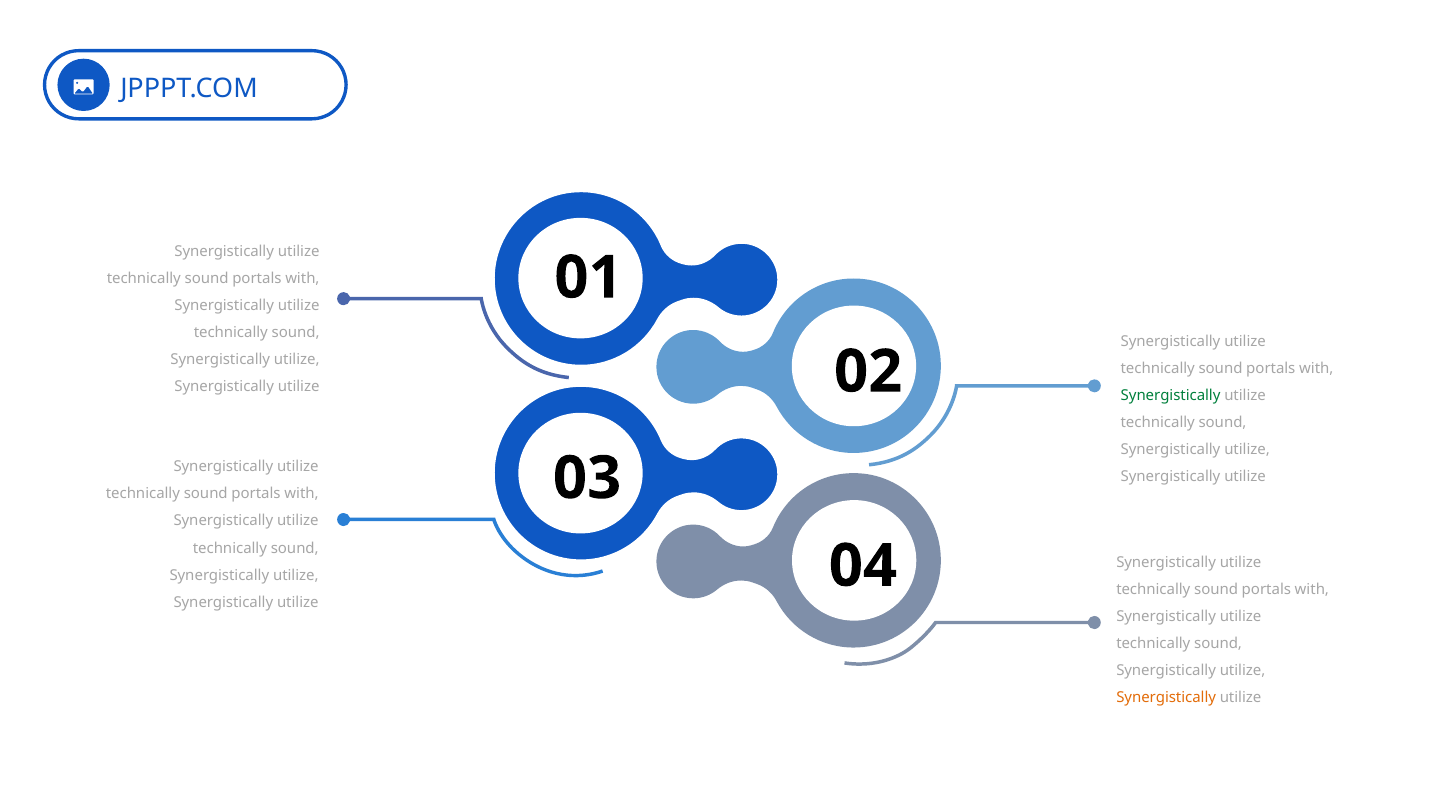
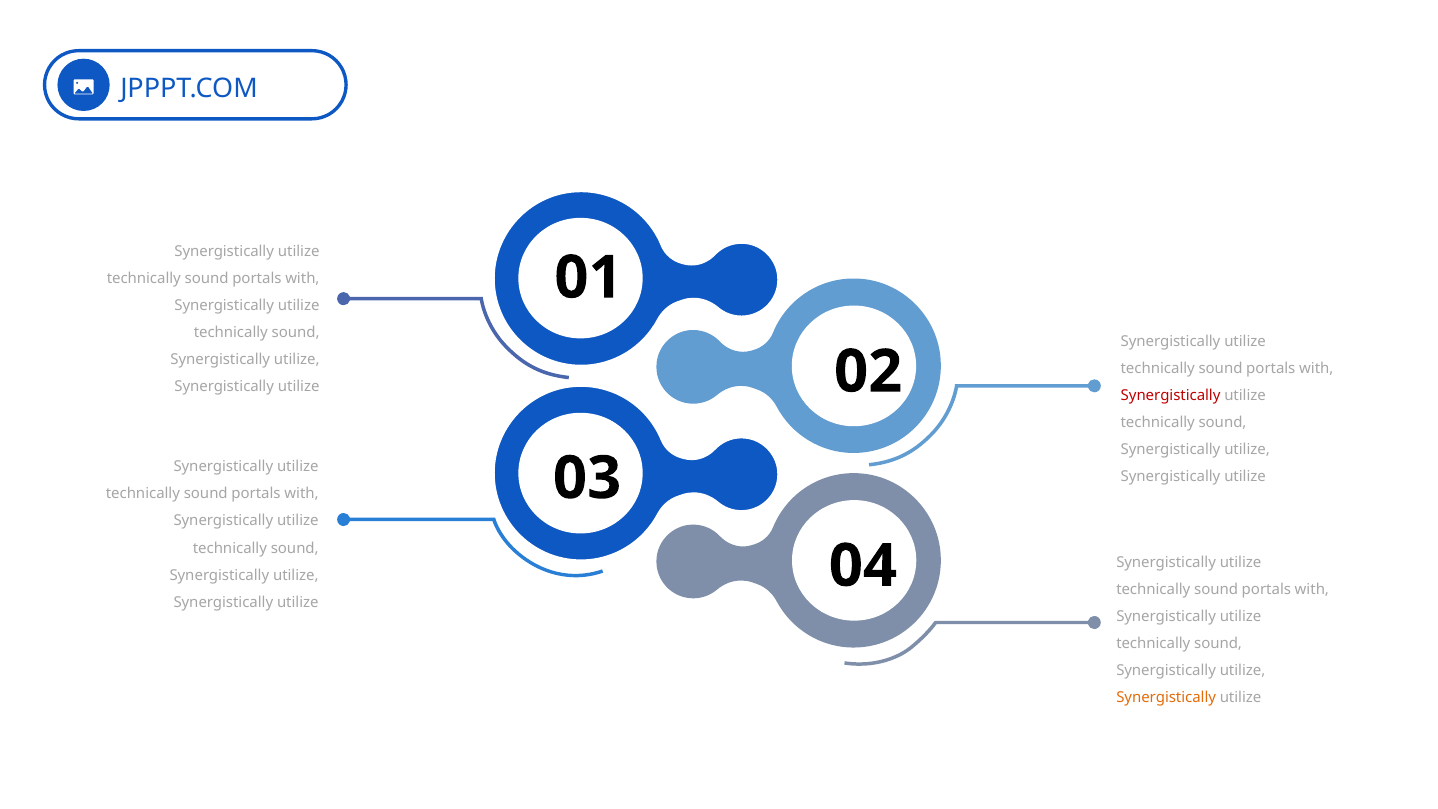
Synergistically at (1171, 395) colour: green -> red
